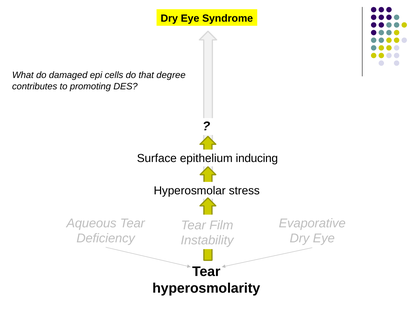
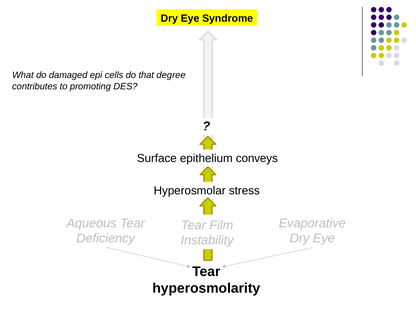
inducing: inducing -> conveys
